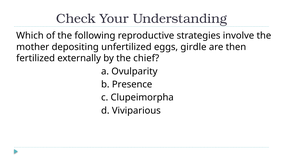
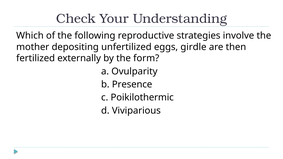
chief: chief -> form
Clupeimorpha: Clupeimorpha -> Poikilothermic
